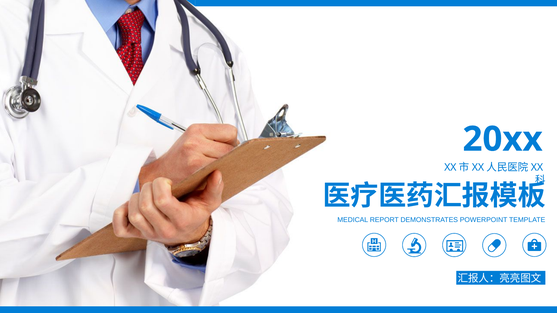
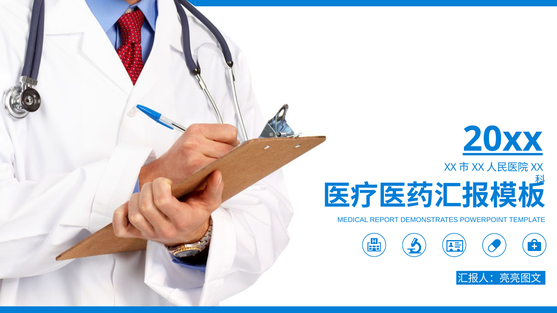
20xx underline: none -> present
